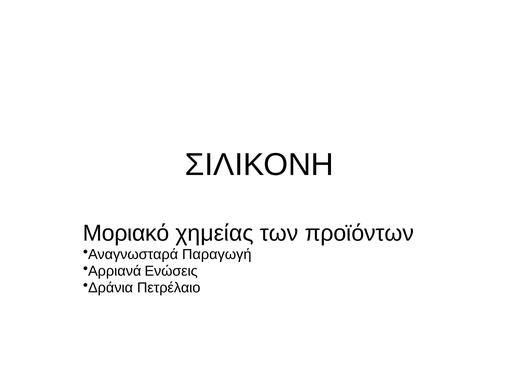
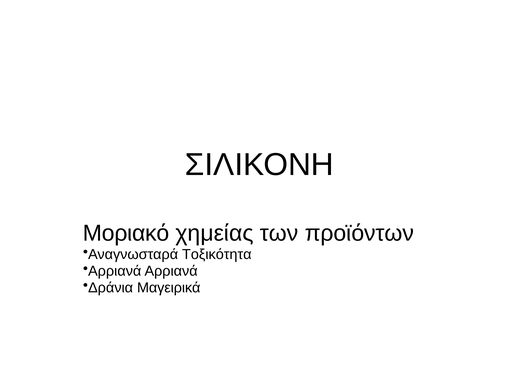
Παραγωγή: Παραγωγή -> Τοξικότητα
Αρριανά Ενώσεις: Ενώσεις -> Αρριανά
Πετρέλαιο: Πετρέλαιο -> Μαγειρικά
